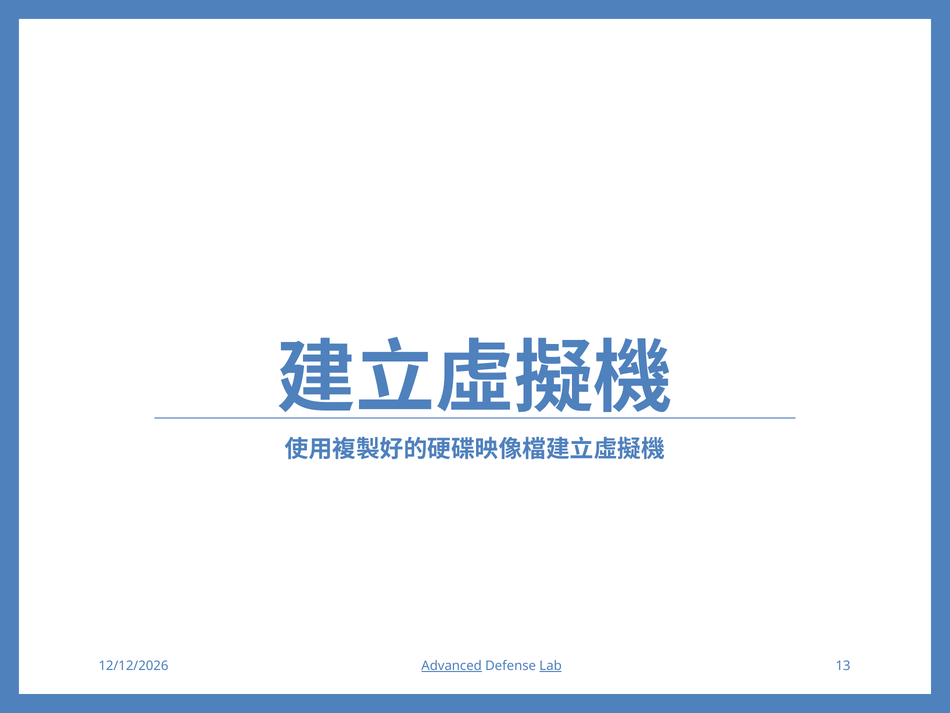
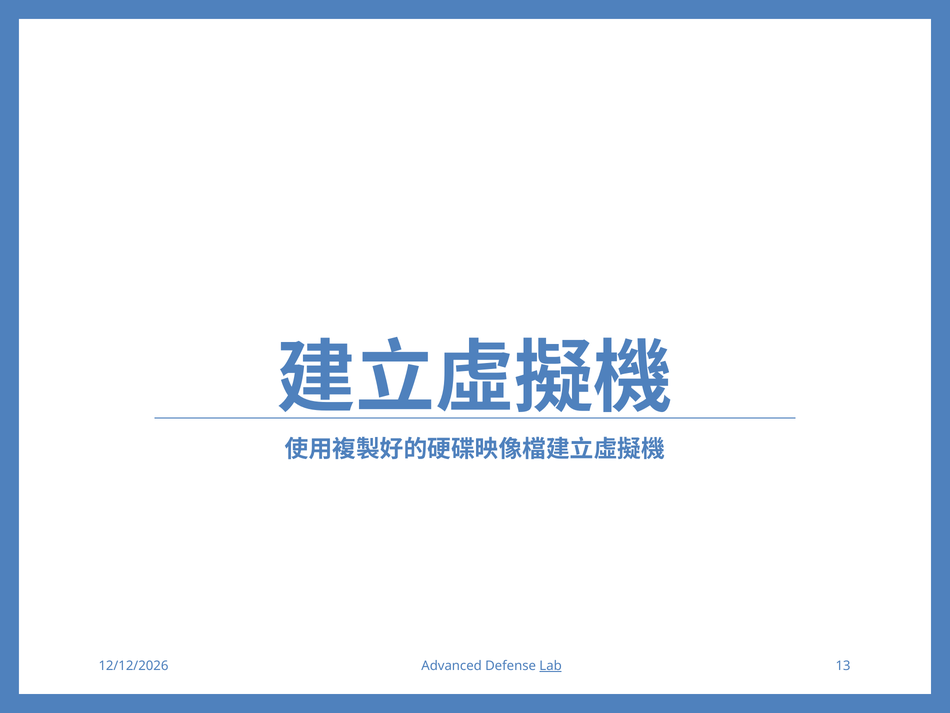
Advanced underline: present -> none
